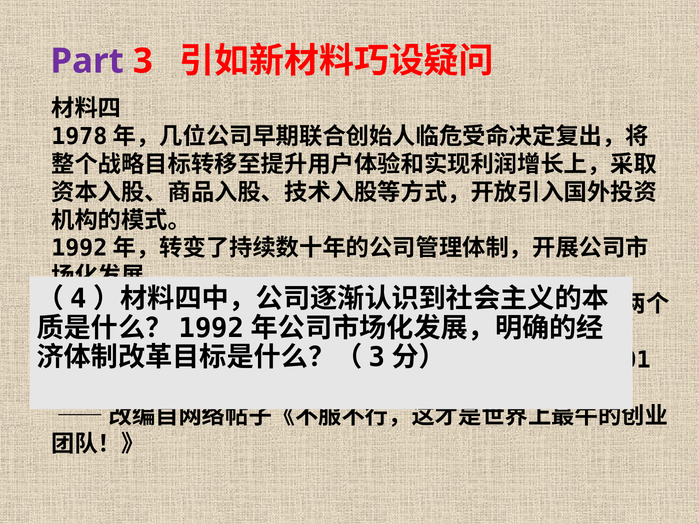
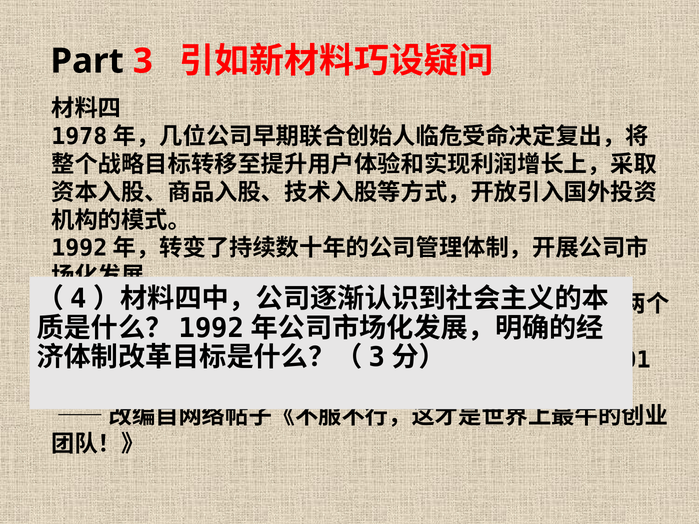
Part colour: purple -> black
